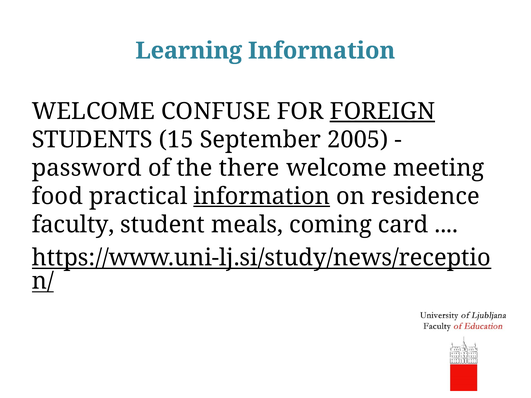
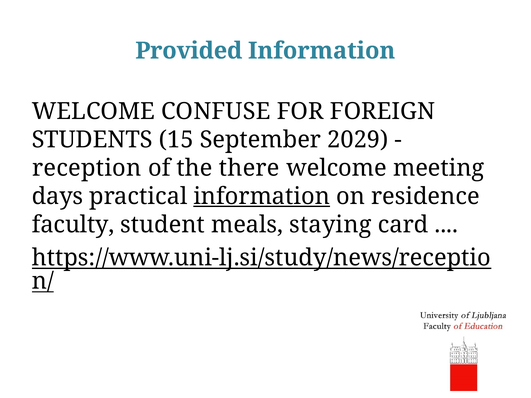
Learning: Learning -> Provided
FOREIGN underline: present -> none
2005: 2005 -> 2029
password: password -> reception
food: food -> days
coming: coming -> staying
